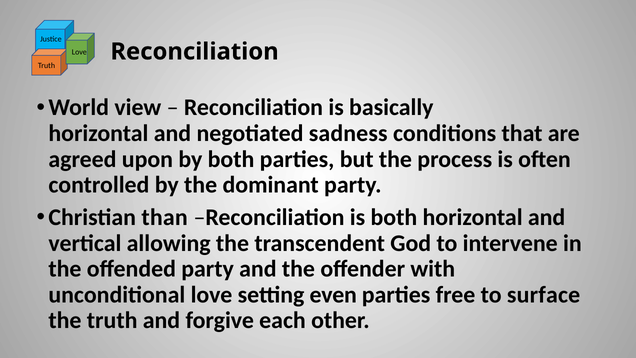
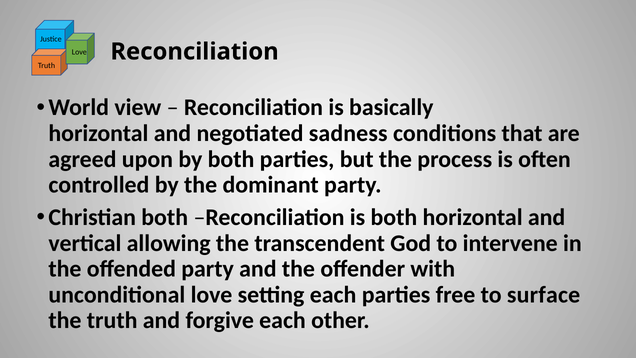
Christian than: than -> both
setting even: even -> each
